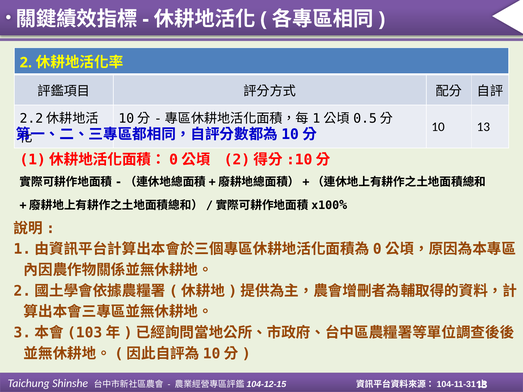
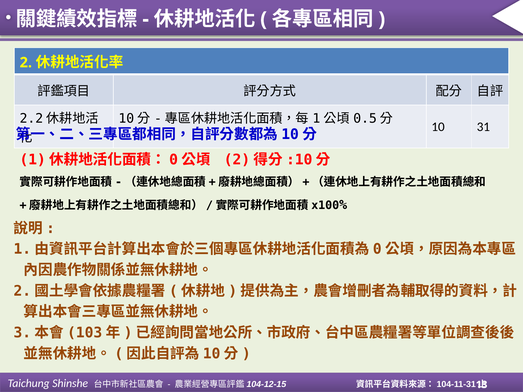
10 13: 13 -> 31
